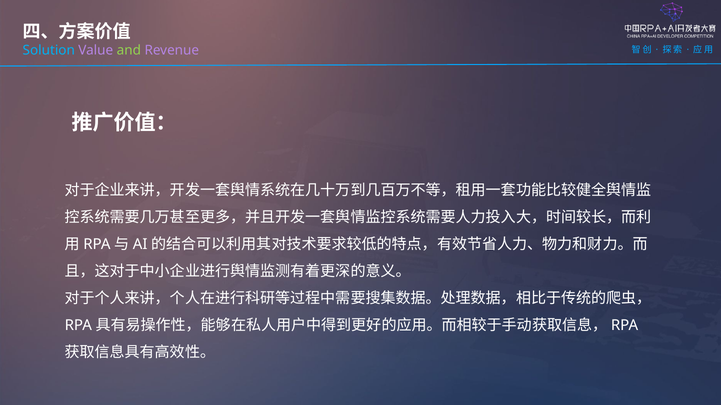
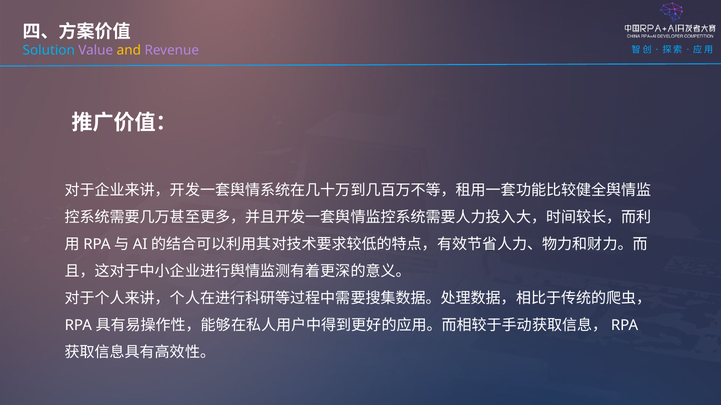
and colour: light green -> yellow
